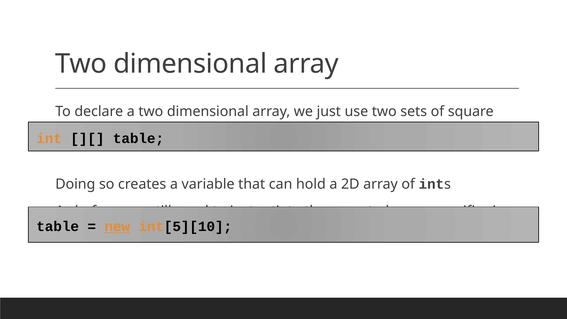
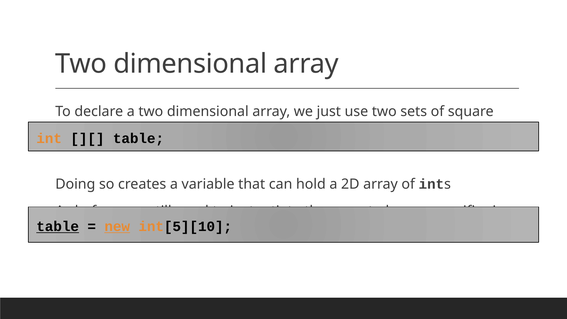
table at (58, 227) underline: none -> present
